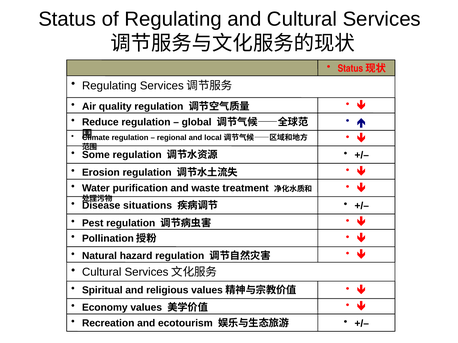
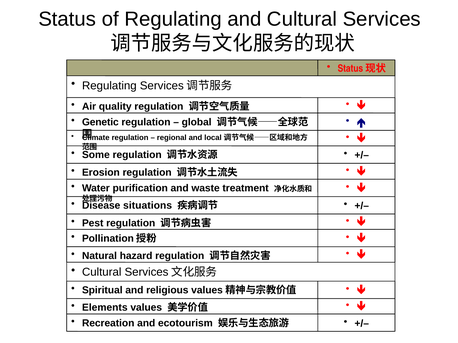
Reduce: Reduce -> Genetic
Economy: Economy -> Elements
